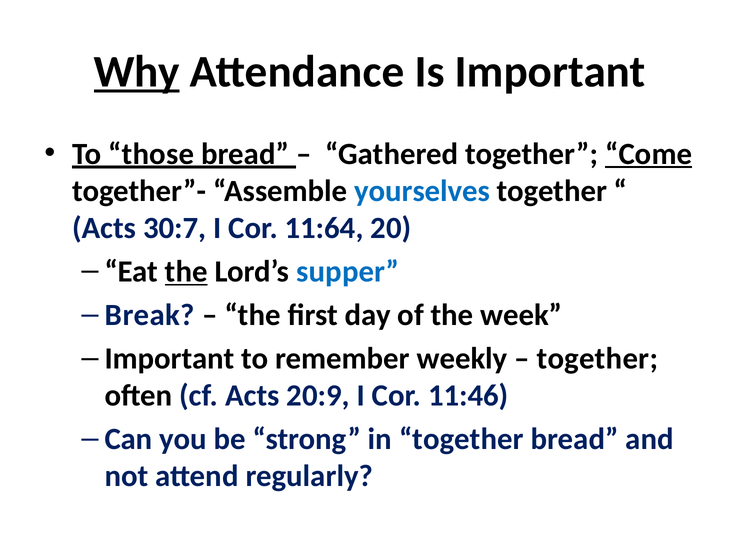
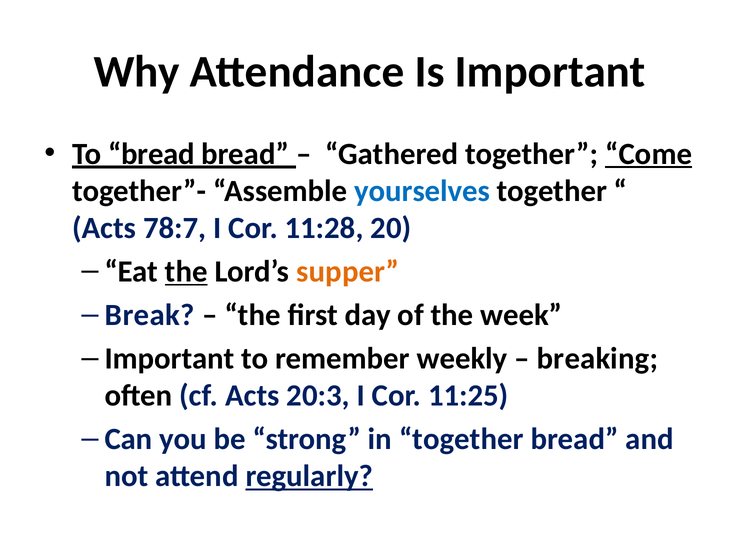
Why underline: present -> none
To those: those -> bread
30:7: 30:7 -> 78:7
11:64: 11:64 -> 11:28
supper colour: blue -> orange
together at (597, 359): together -> breaking
20:9: 20:9 -> 20:3
11:46: 11:46 -> 11:25
regularly underline: none -> present
